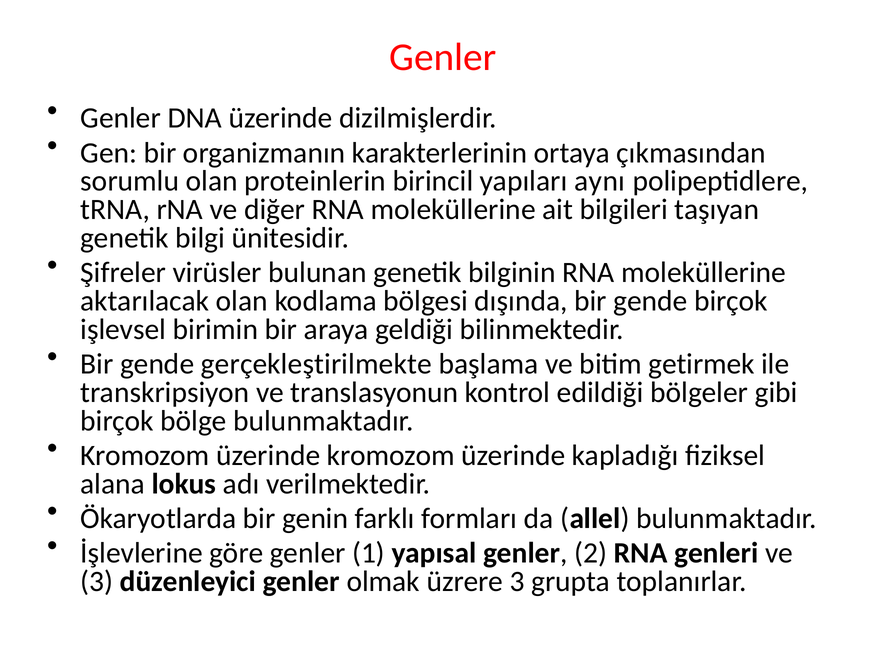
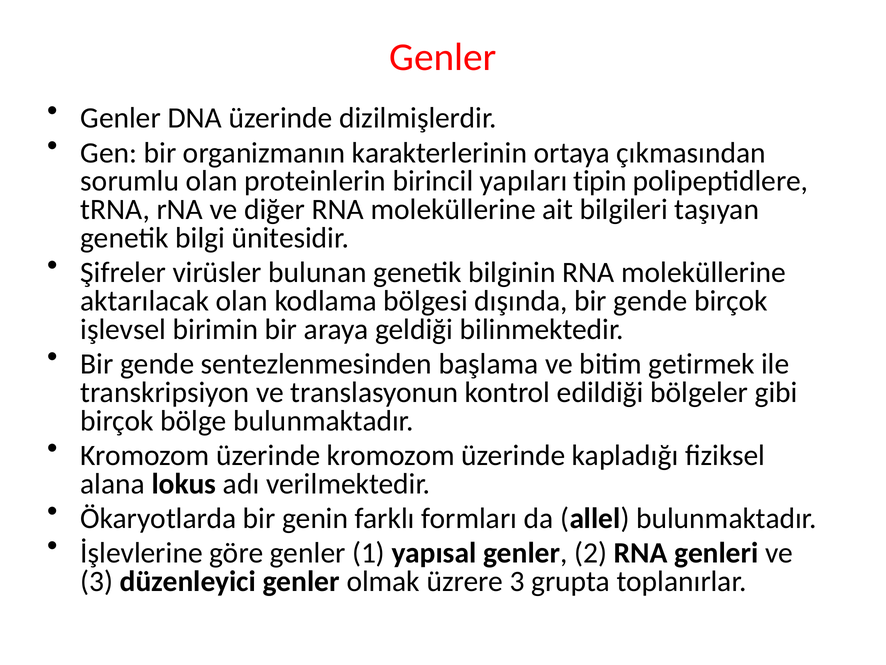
aynı: aynı -> tipin
gerçekleştirilmekte: gerçekleştirilmekte -> sentezlenmesinden
